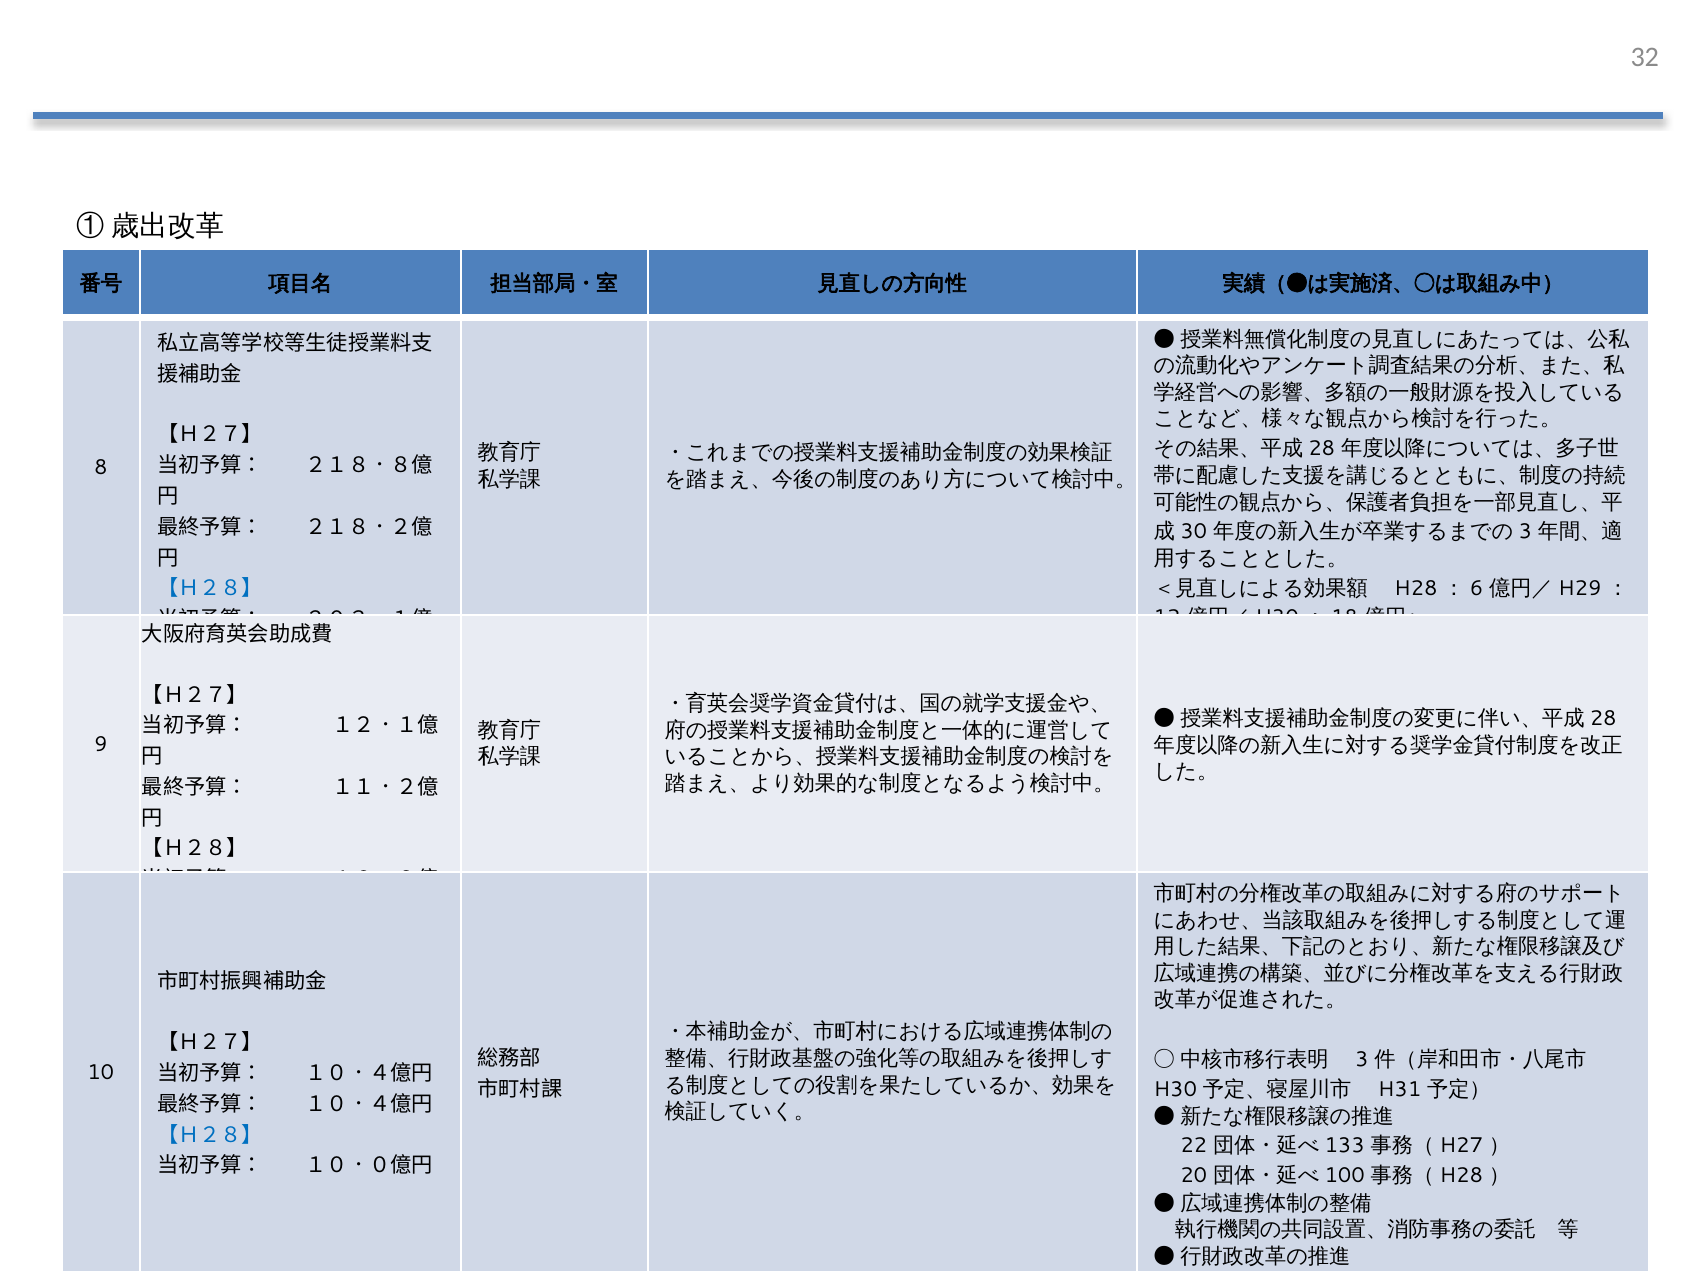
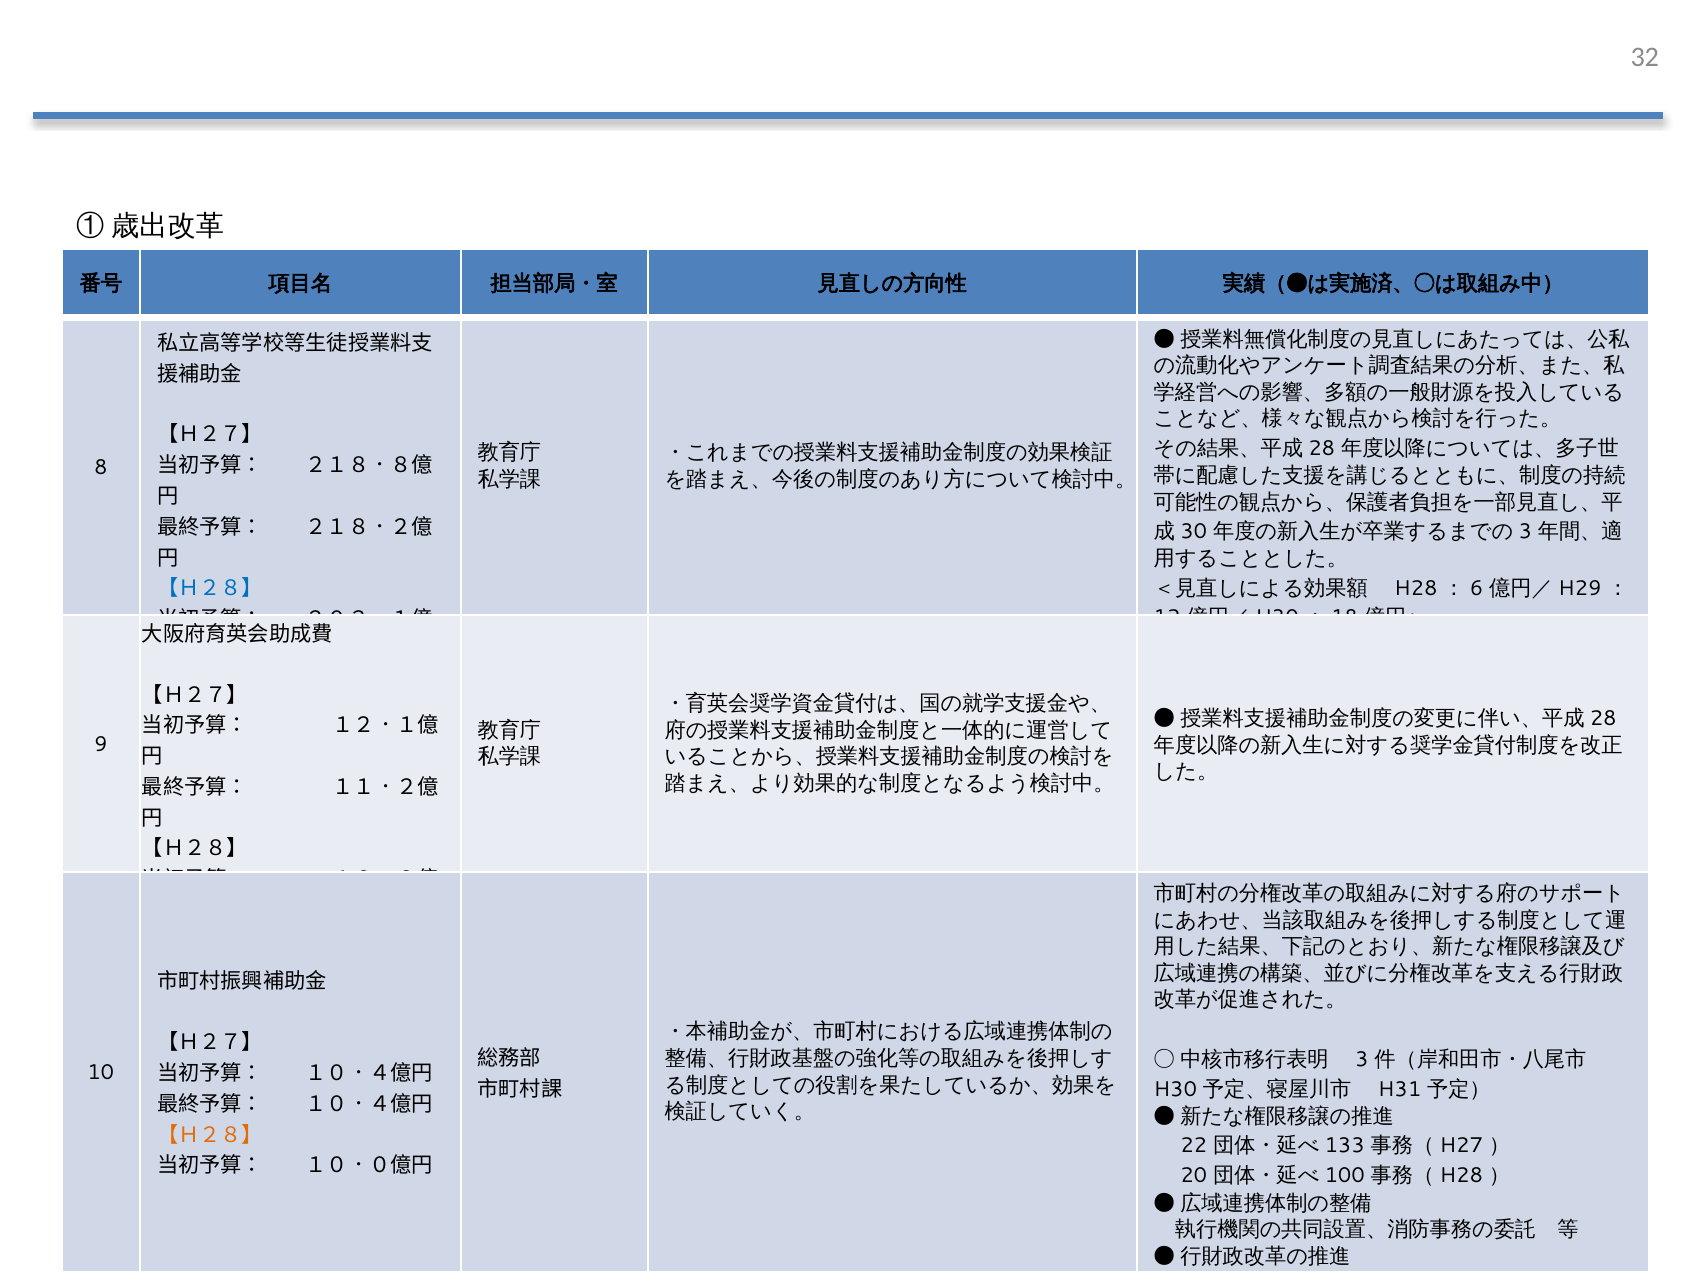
【Ｈ２８】 at (210, 1135) colour: blue -> orange
